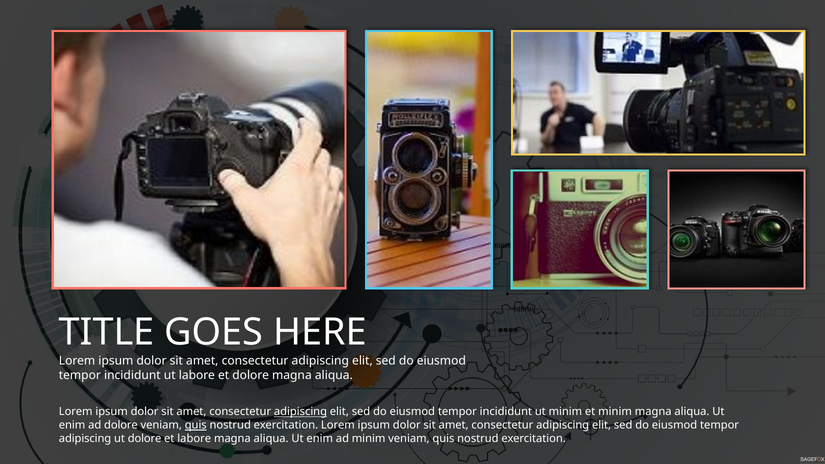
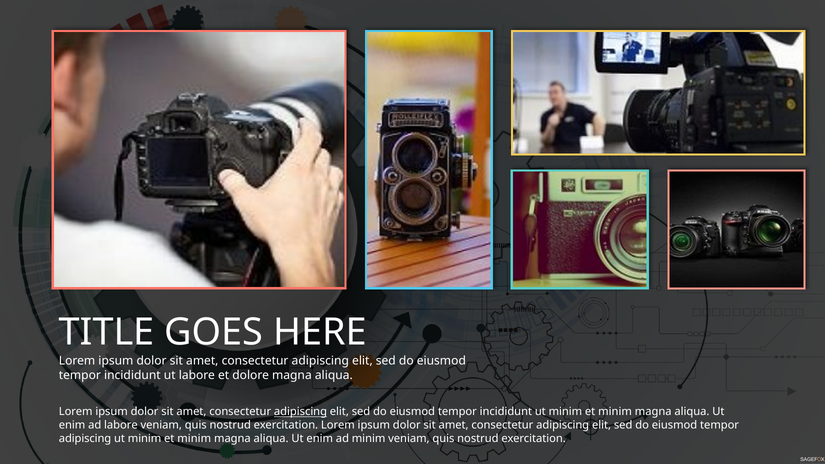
ad dolore: dolore -> labore
quis at (196, 425) underline: present -> none
dolore at (145, 439): dolore -> minim
labore at (194, 439): labore -> minim
